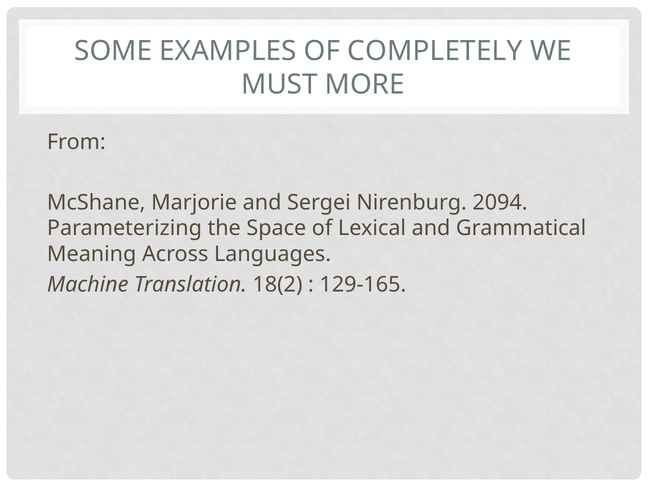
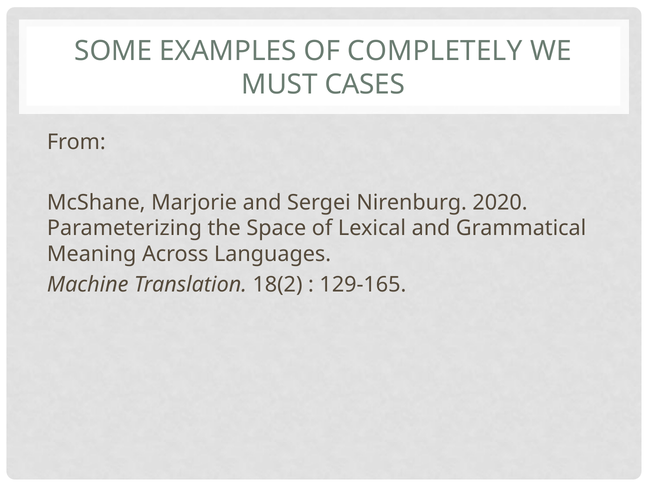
MORE: MORE -> CASES
2094: 2094 -> 2020
